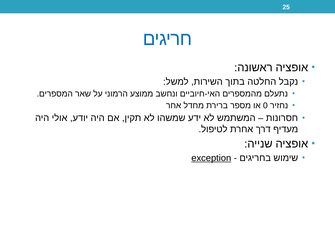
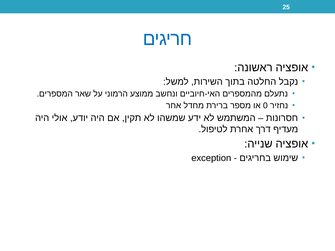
exception underline: present -> none
